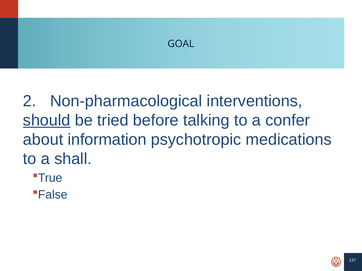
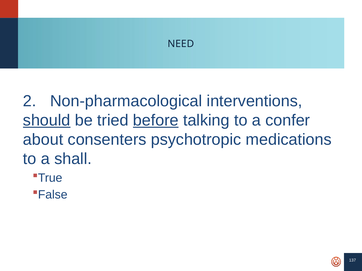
GOAL: GOAL -> NEED
before underline: none -> present
information: information -> consenters
